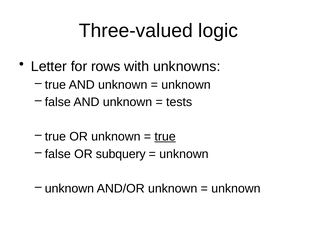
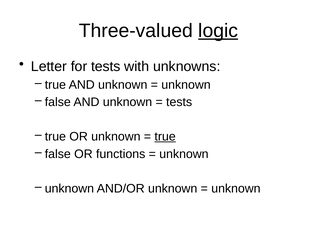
logic underline: none -> present
for rows: rows -> tests
subquery: subquery -> functions
